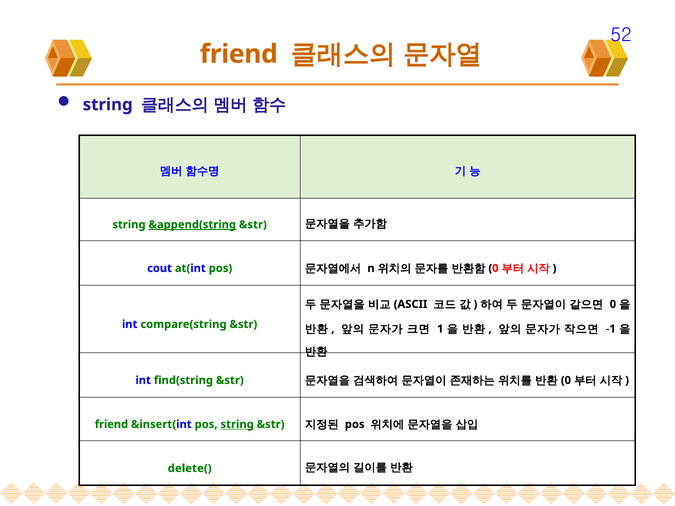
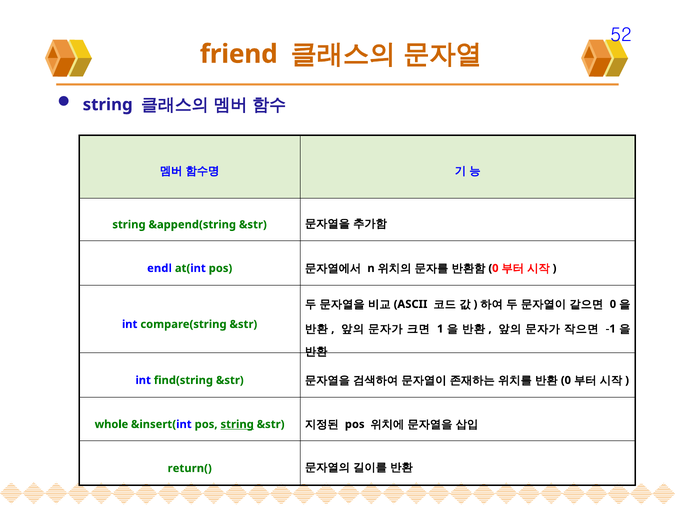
&append(string underline: present -> none
cout: cout -> endl
friend at (111, 425): friend -> whole
delete(: delete( -> return(
